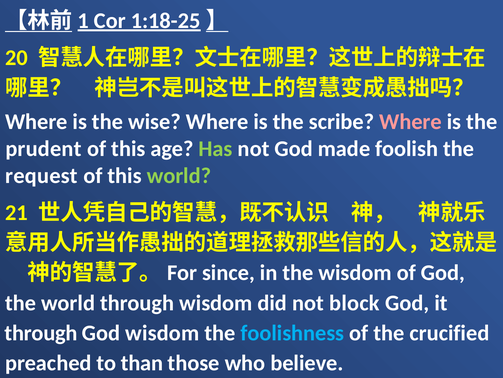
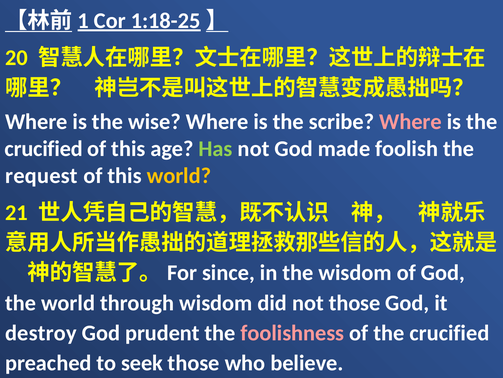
prudent at (43, 148): prudent -> crucified
world at (179, 175) colour: light green -> yellow
not block: block -> those
through at (41, 332): through -> destroy
God wisdom: wisdom -> prudent
foolishness colour: light blue -> pink
than: than -> seek
